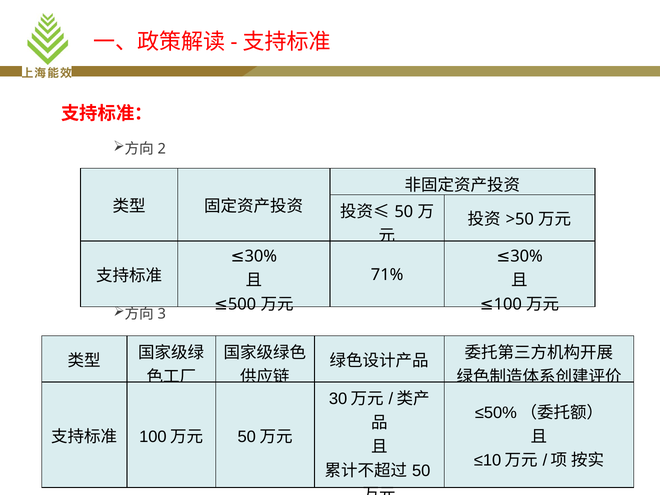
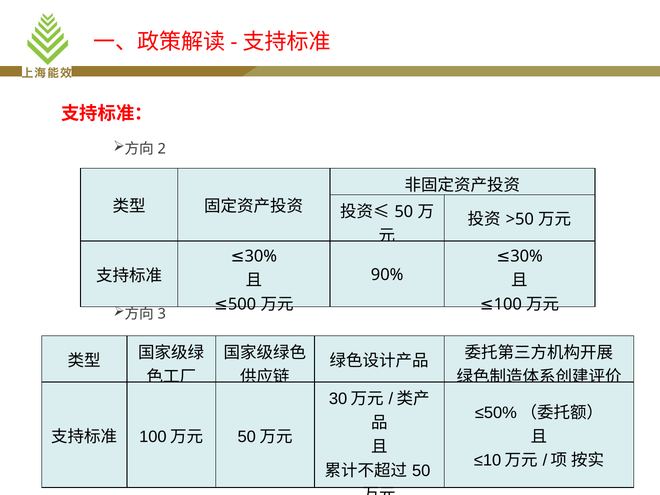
71%: 71% -> 90%
